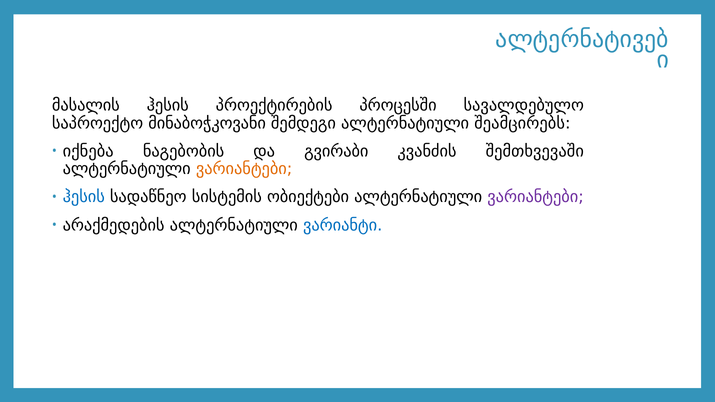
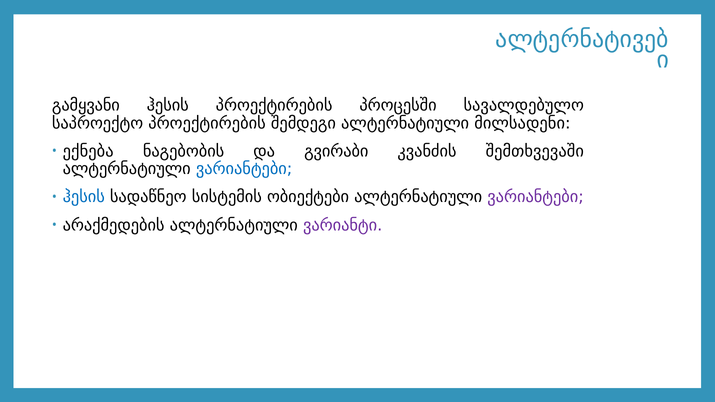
მასალის: მასალის -> გამყვანი
საპროექტო მინაბოჭკოვანი: მინაბოჭკოვანი -> პროექტირების
შეამცირებს: შეამცირებს -> მილსადენი
იქნება: იქნება -> ექნება
ვარიანტები at (244, 169) colour: orange -> blue
ვარიანტი colour: blue -> purple
